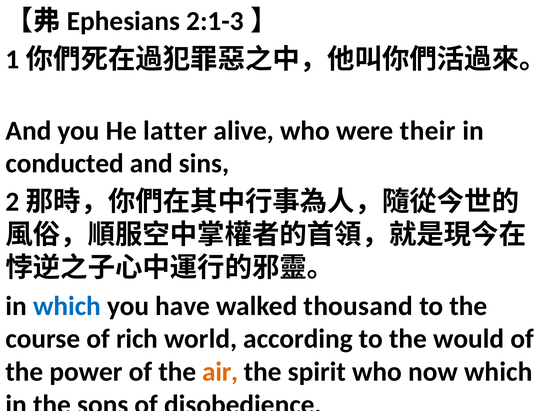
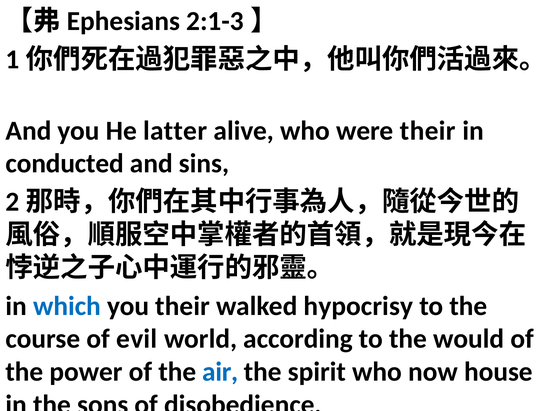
you have: have -> their
thousand: thousand -> hypocrisy
rich: rich -> evil
air colour: orange -> blue
now which: which -> house
